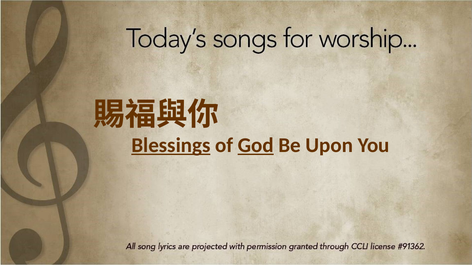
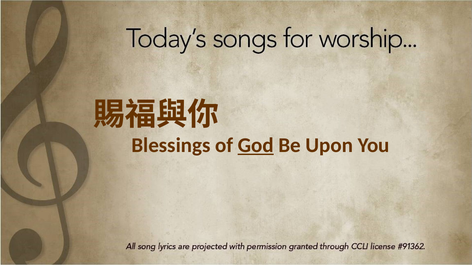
Blessings underline: present -> none
